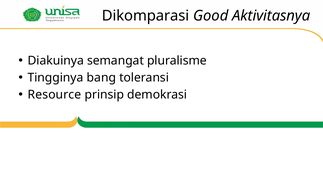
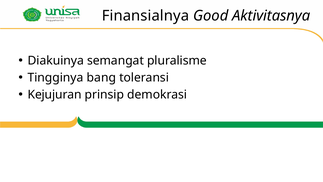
Dikomparasi: Dikomparasi -> Finansialnya
Resource: Resource -> Kejujuran
